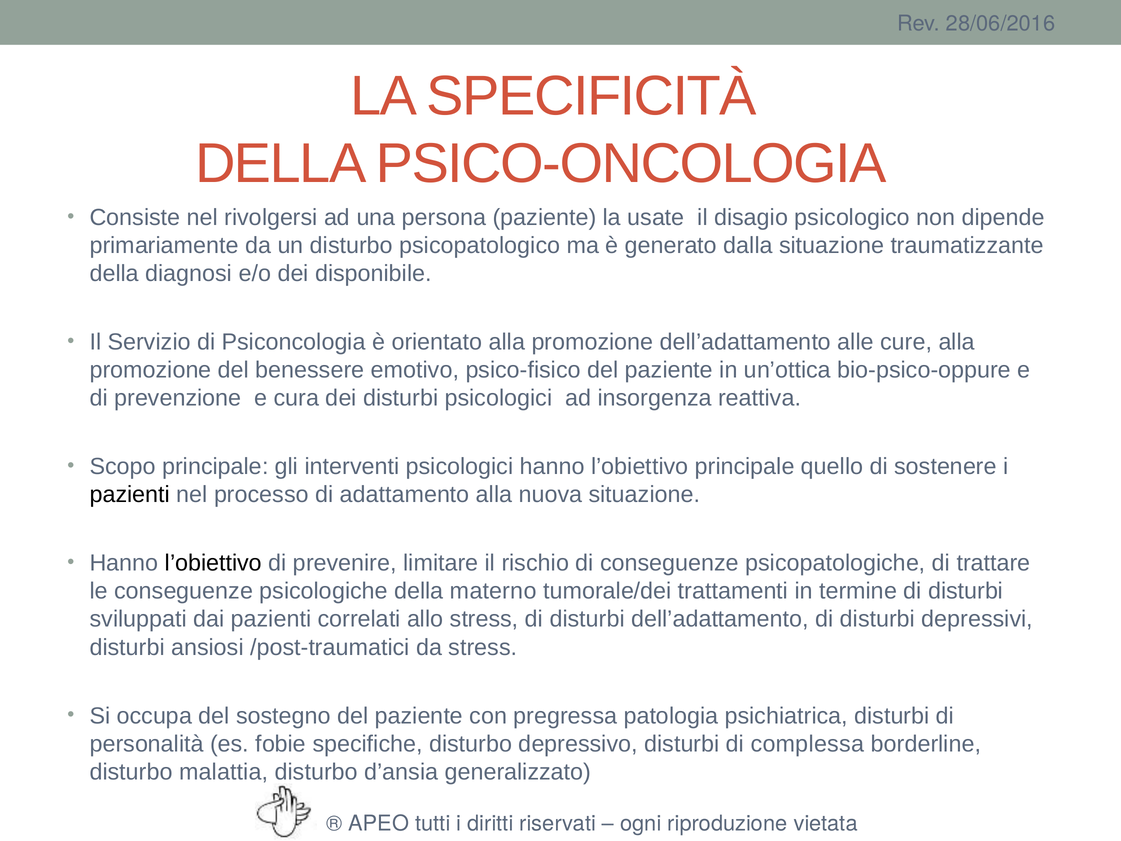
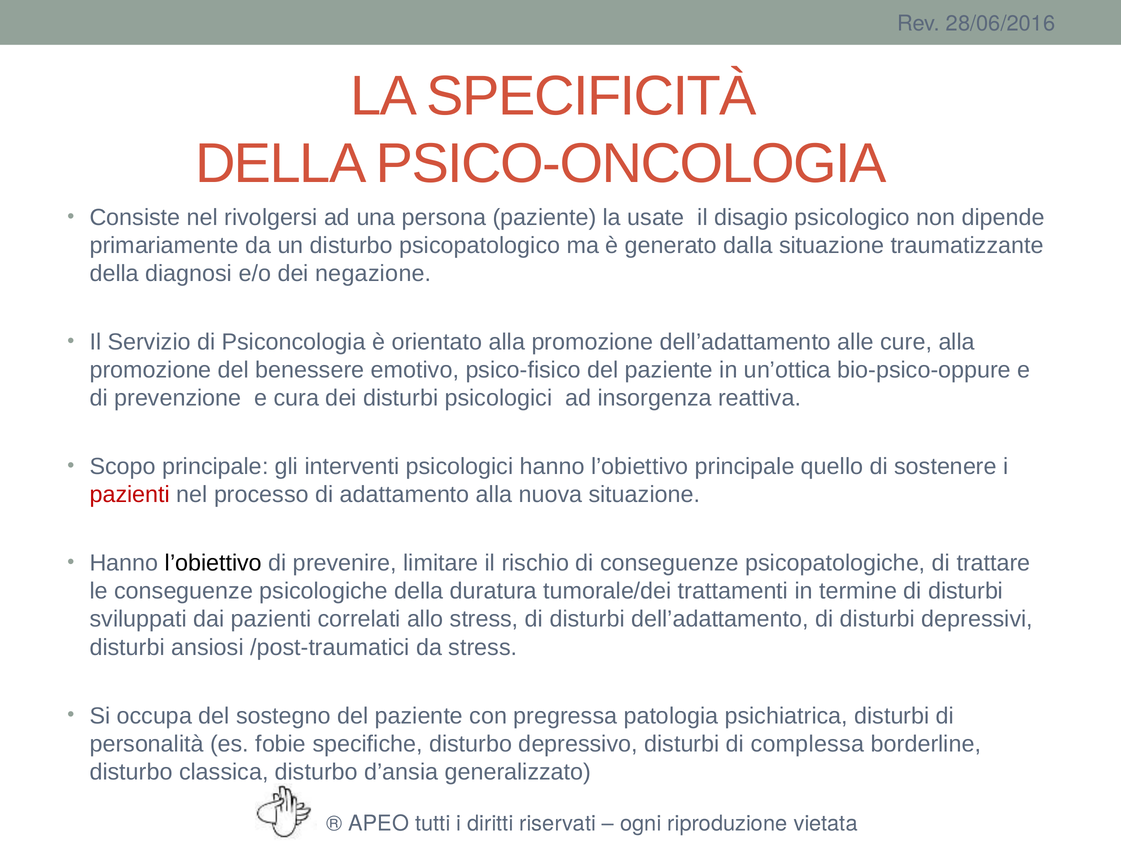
disponibile: disponibile -> negazione
pazienti at (130, 495) colour: black -> red
materno: materno -> duratura
malattia: malattia -> classica
